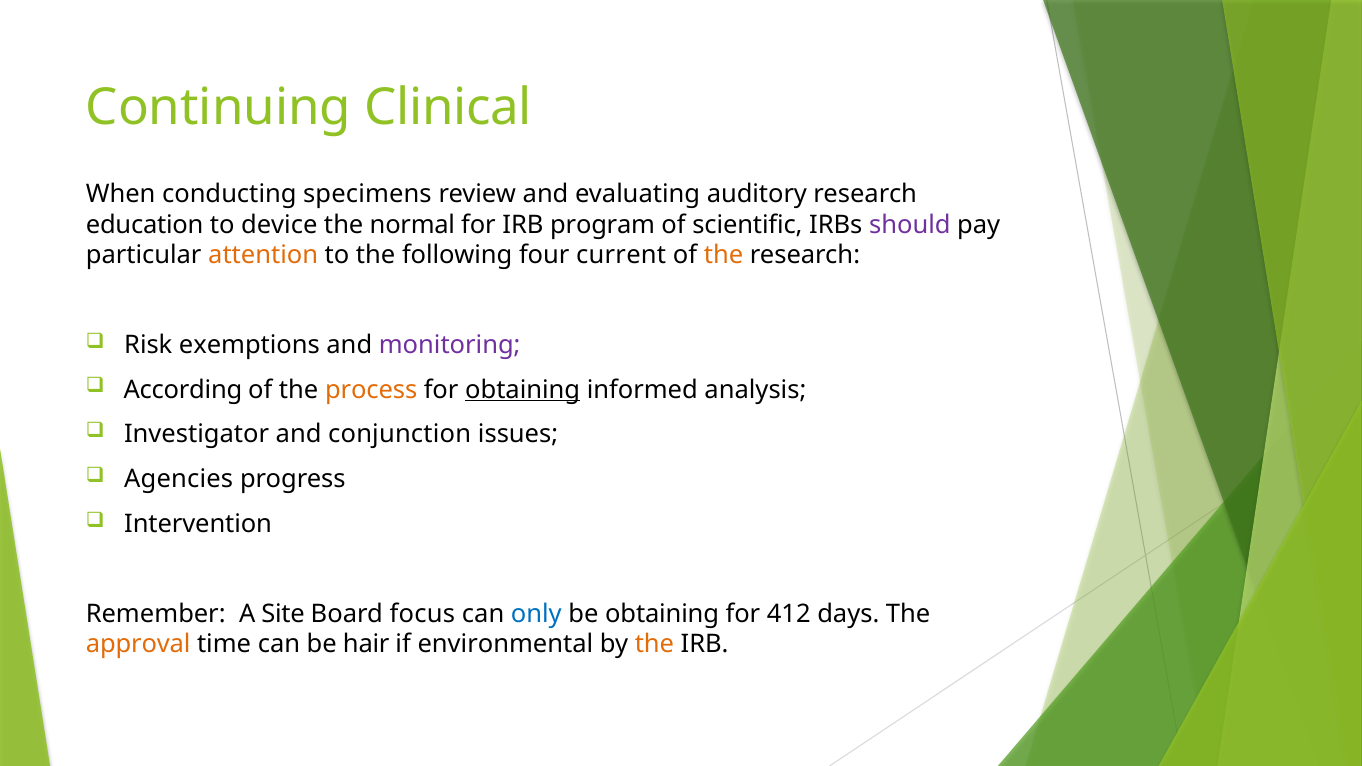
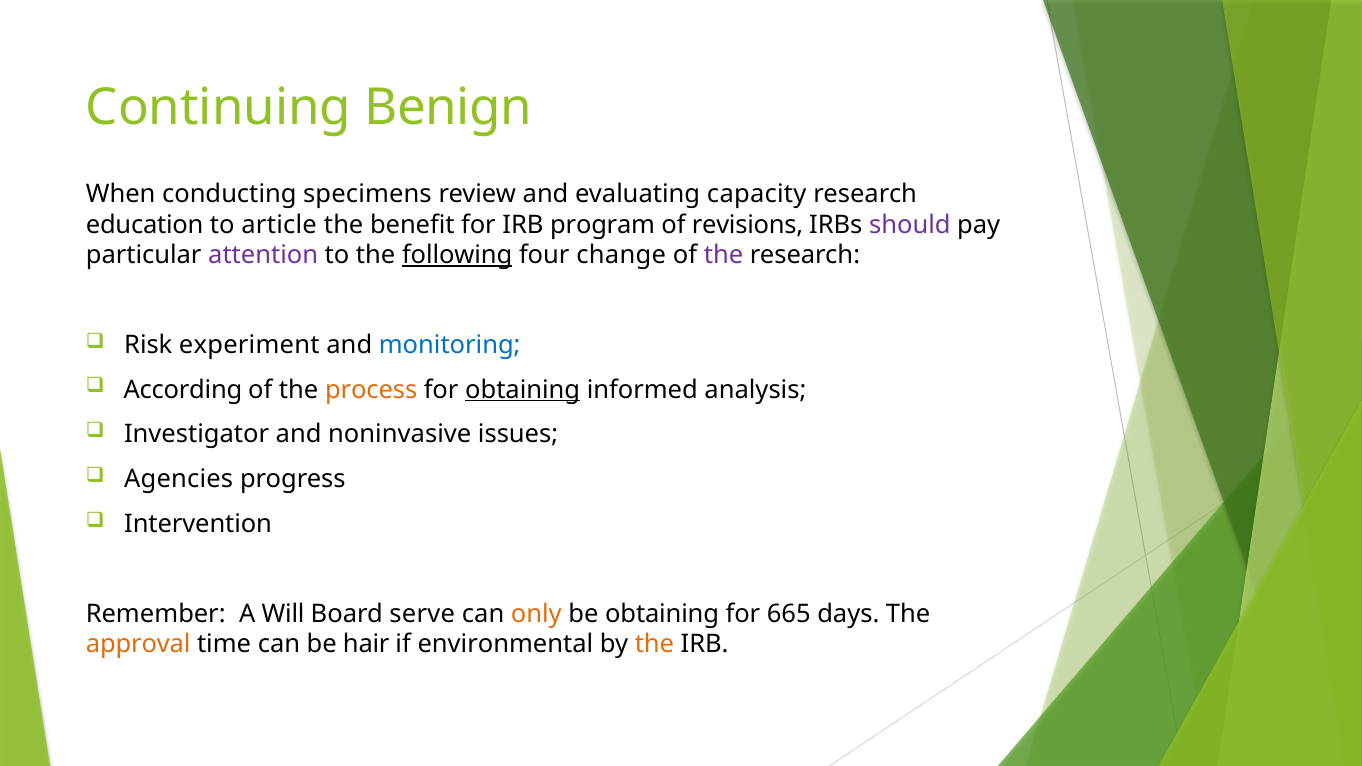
Clinical: Clinical -> Benign
auditory: auditory -> capacity
device: device -> article
normal: normal -> benefit
scientific: scientific -> revisions
attention colour: orange -> purple
following underline: none -> present
current: current -> change
the at (724, 255) colour: orange -> purple
exemptions: exemptions -> experiment
monitoring colour: purple -> blue
conjunction: conjunction -> noninvasive
Site: Site -> Will
focus: focus -> serve
only colour: blue -> orange
412: 412 -> 665
